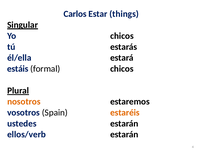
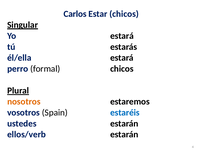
Estar things: things -> chicos
Yo chicos: chicos -> estará
estáis: estáis -> perro
estaréis colour: orange -> blue
